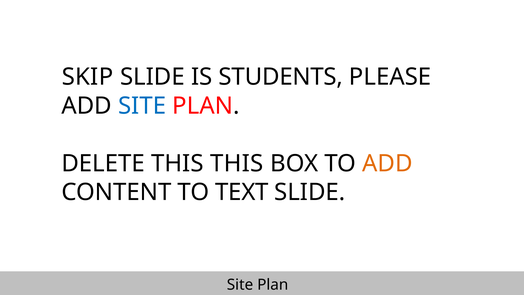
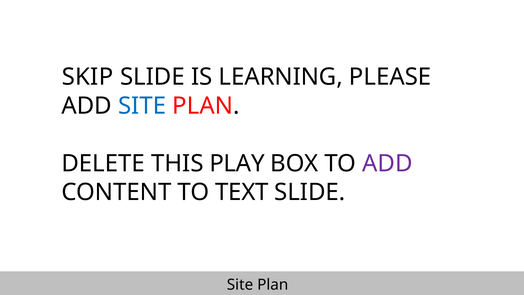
STUDENTS: STUDENTS -> LEARNING
THIS THIS: THIS -> PLAY
ADD at (387, 163) colour: orange -> purple
